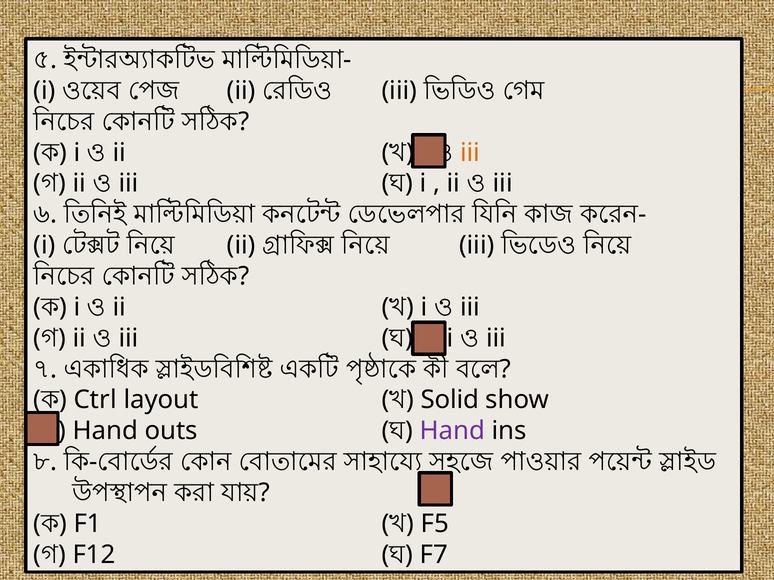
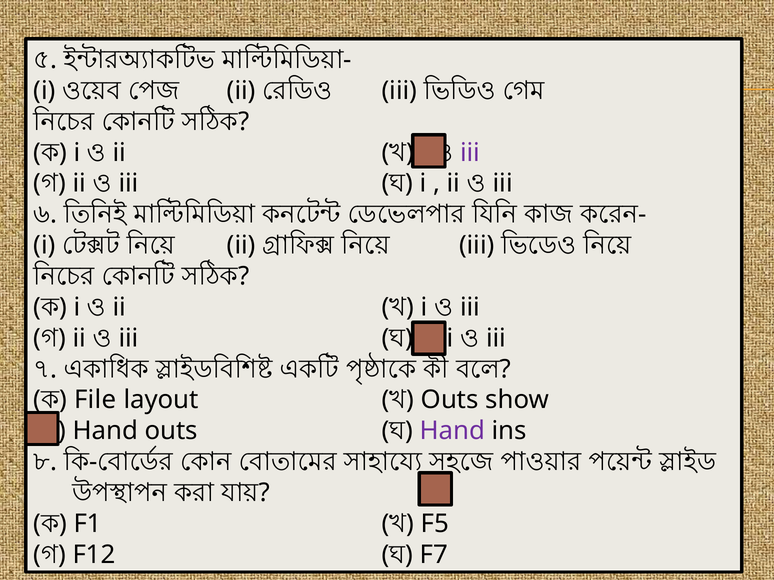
iii at (470, 153) colour: orange -> purple
Ctrl: Ctrl -> File
Solid at (450, 400): Solid -> Outs
